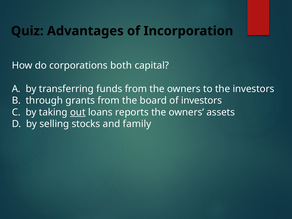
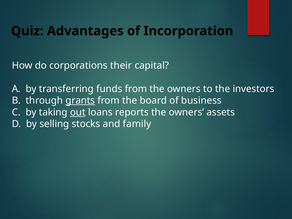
both: both -> their
grants underline: none -> present
of investors: investors -> business
